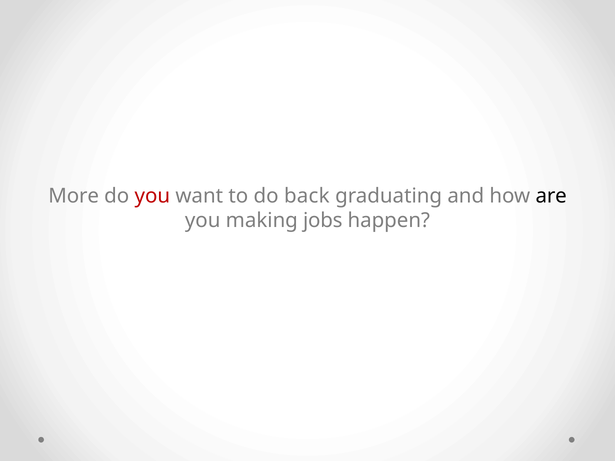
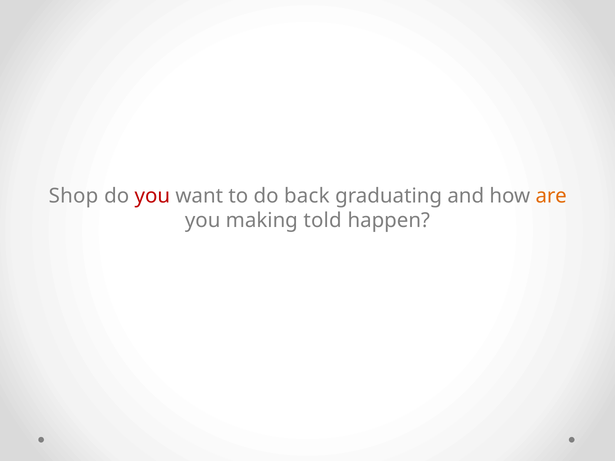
More: More -> Shop
are colour: black -> orange
jobs: jobs -> told
